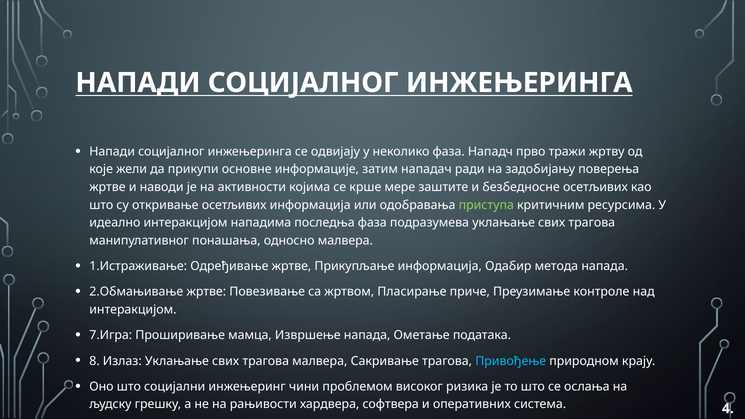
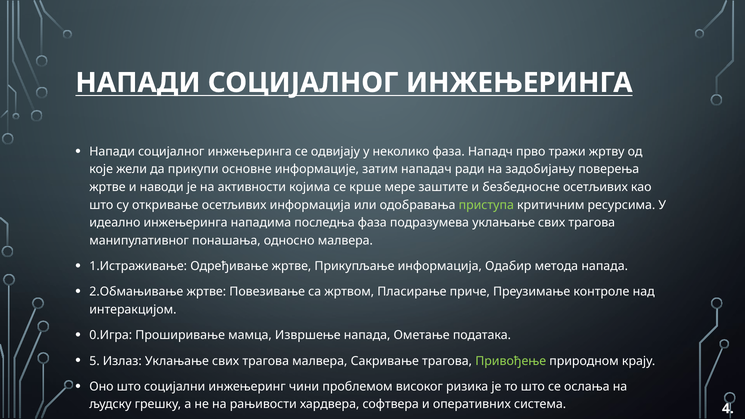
идеално интеракцијом: интеракцијом -> инжењеринга
7.Игра: 7.Игра -> 0.Игра
8: 8 -> 5
Привођење colour: light blue -> light green
